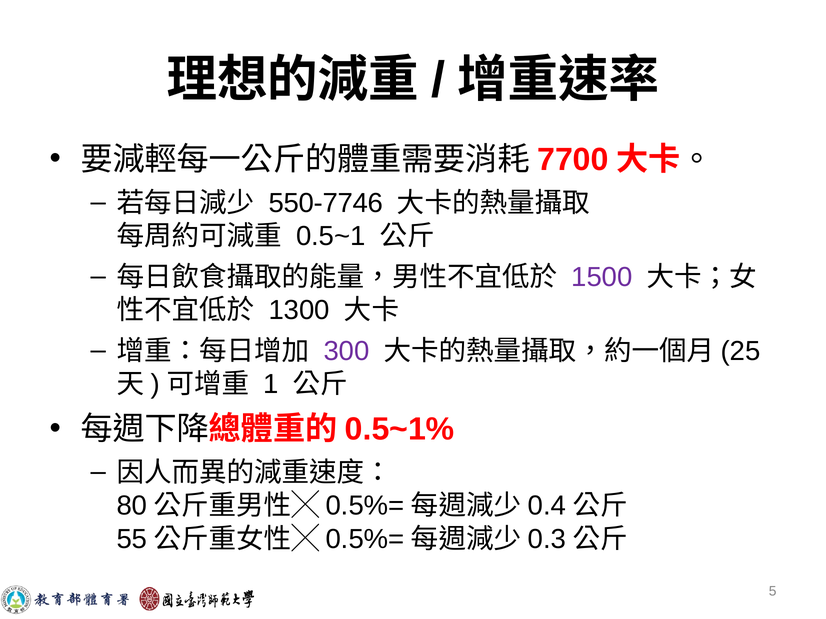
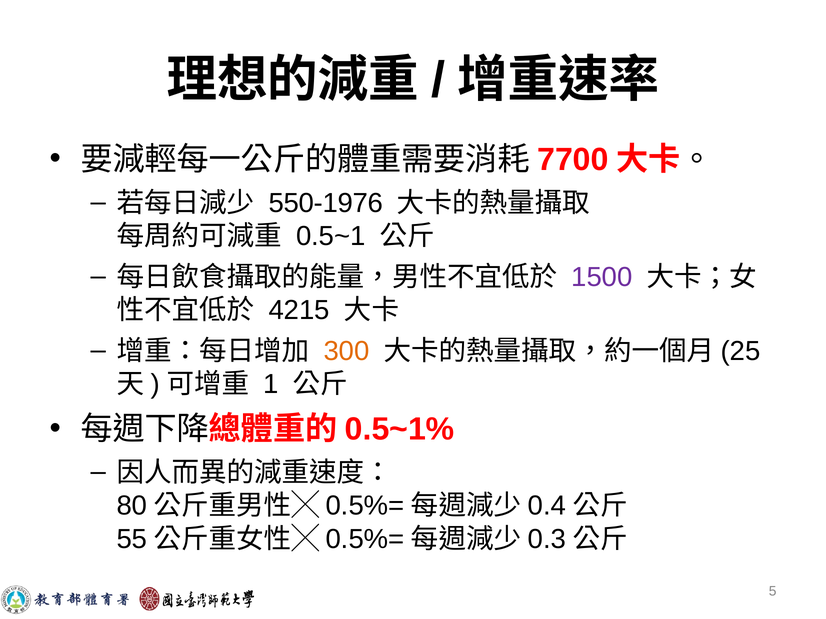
550-7746: 550-7746 -> 550-1976
1300: 1300 -> 4215
300 colour: purple -> orange
